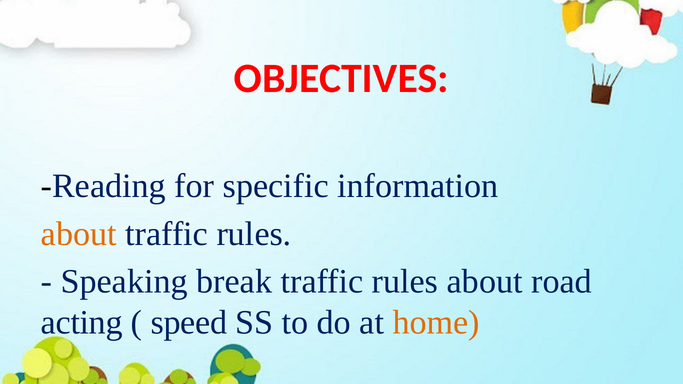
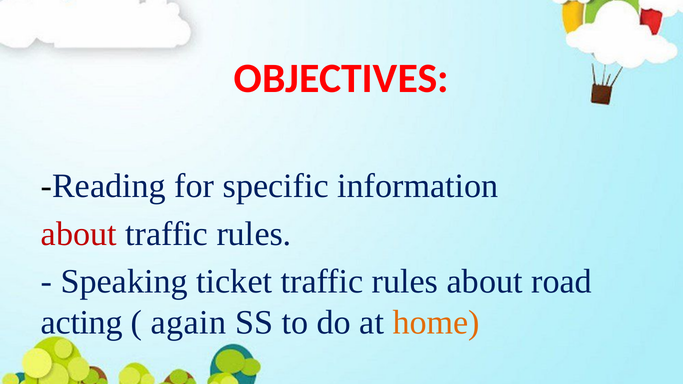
about at (79, 234) colour: orange -> red
break: break -> ticket
speed: speed -> again
